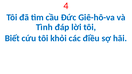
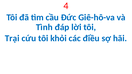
Biết: Biết -> Trại
